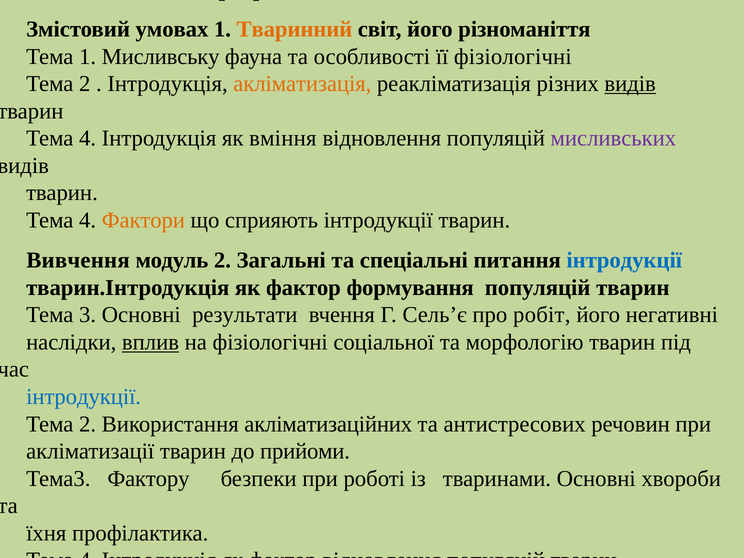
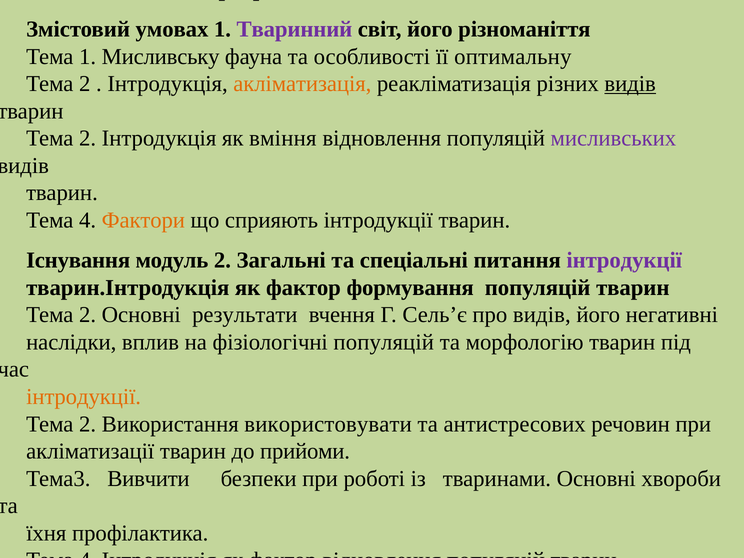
Тваринний colour: orange -> purple
її фізіологічні: фізіологічні -> оптимальну
4 at (88, 138): 4 -> 2
Вивчення: Вивчення -> Існування
інтродукції at (624, 260) colour: blue -> purple
3 at (88, 315): 3 -> 2
про робіт: робіт -> видів
вплив underline: present -> none
фізіологічні соціальної: соціальної -> популяцій
інтродукції at (84, 397) colour: blue -> orange
акліматизаційних: акліматизаційних -> використовувати
Фактору: Фактору -> Вивчити
